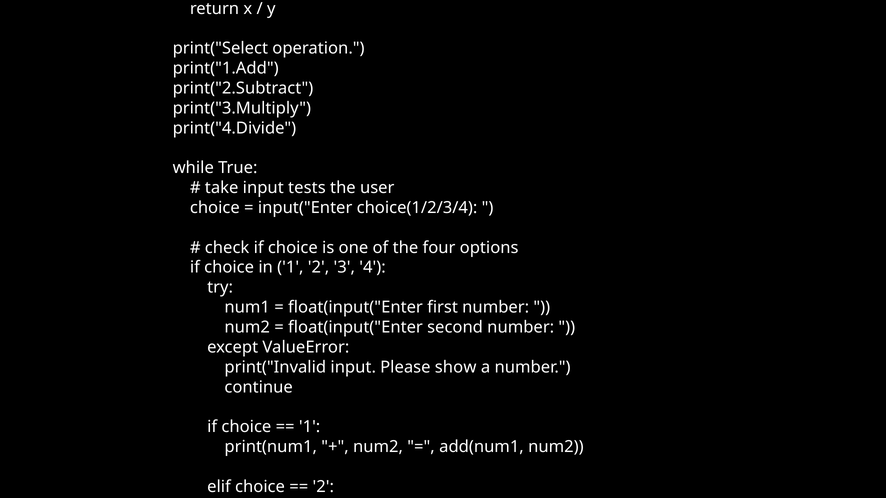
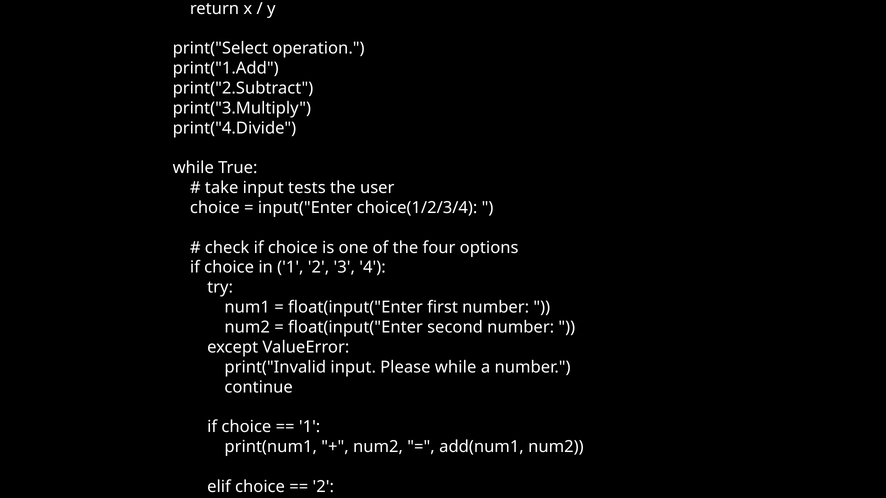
Please show: show -> while
